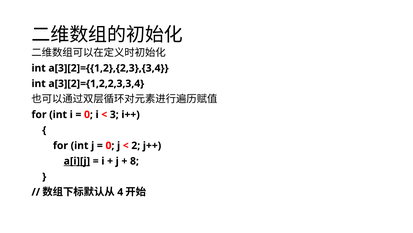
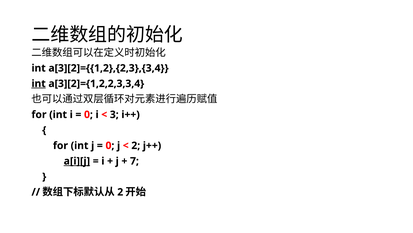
int at (39, 83) underline: none -> present
8: 8 -> 7
4 at (120, 192): 4 -> 2
